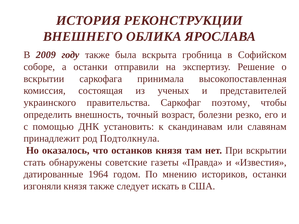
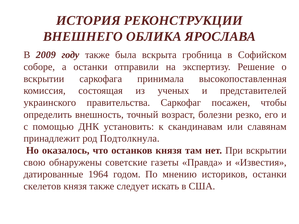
поэтому: поэтому -> посажен
стать: стать -> свою
изгоняли: изгоняли -> скелетов
